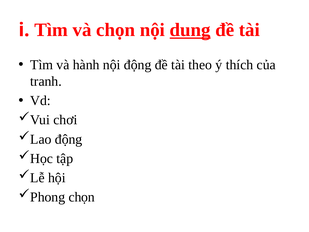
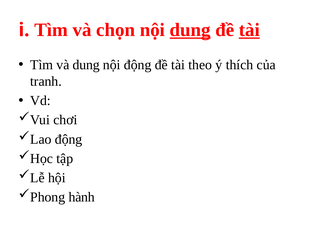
tài at (249, 30) underline: none -> present
và hành: hành -> dung
Phong chọn: chọn -> hành
